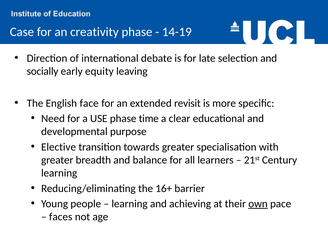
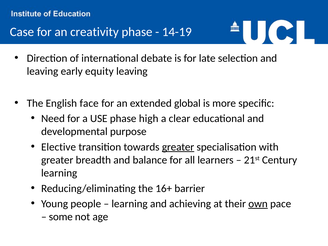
socially at (43, 71): socially -> leaving
revisit: revisit -> global
time: time -> high
greater at (178, 147) underline: none -> present
faces: faces -> some
